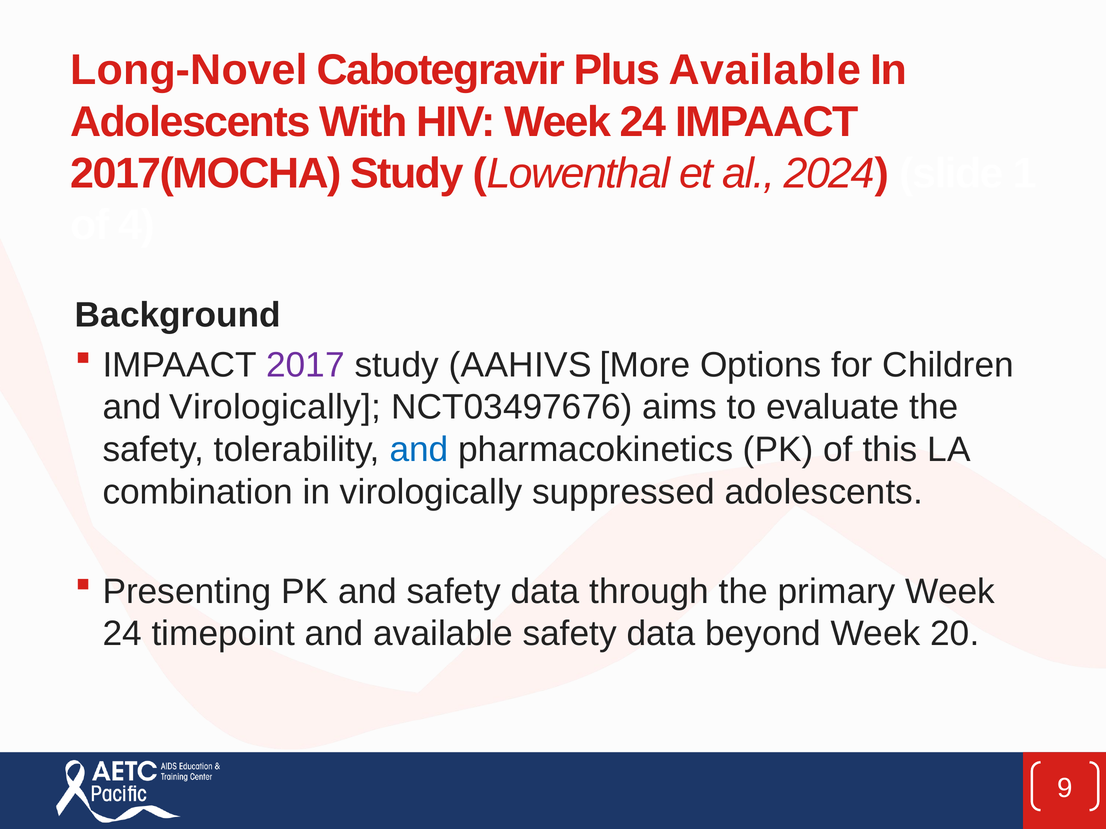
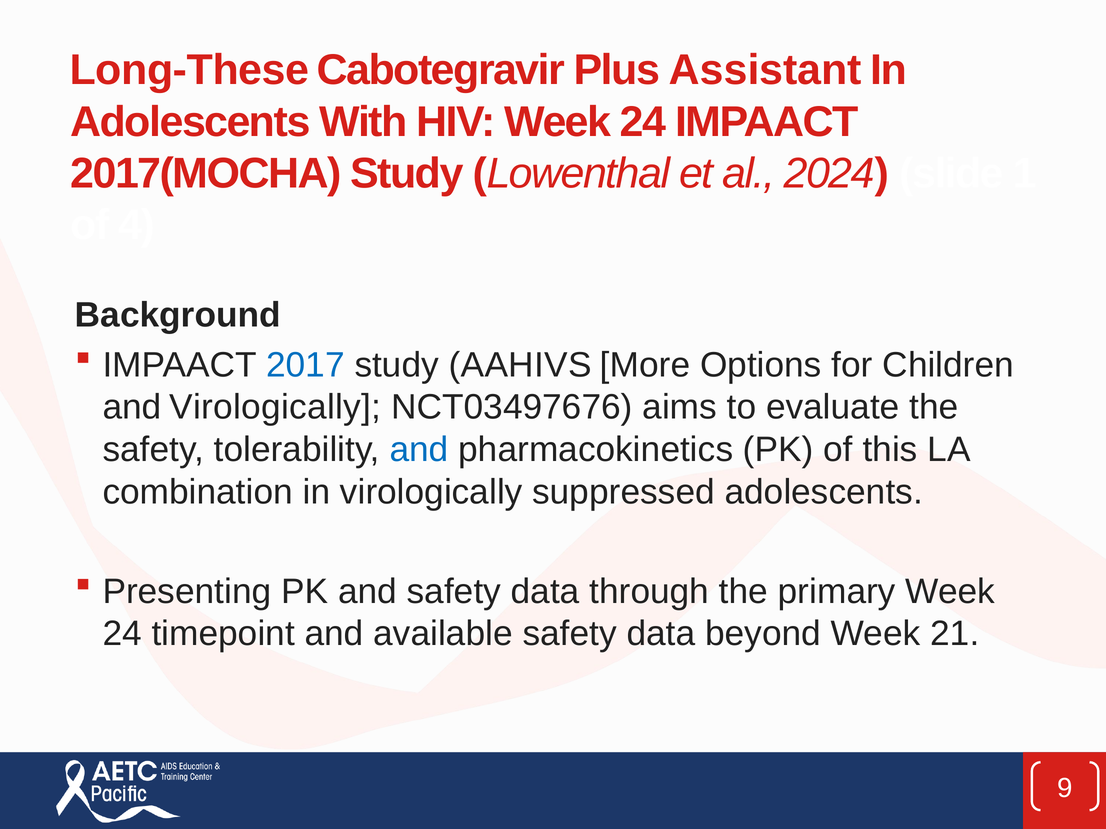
Long-Novel: Long-Novel -> Long-These
Plus Available: Available -> Assistant
2017 colour: purple -> blue
20: 20 -> 21
